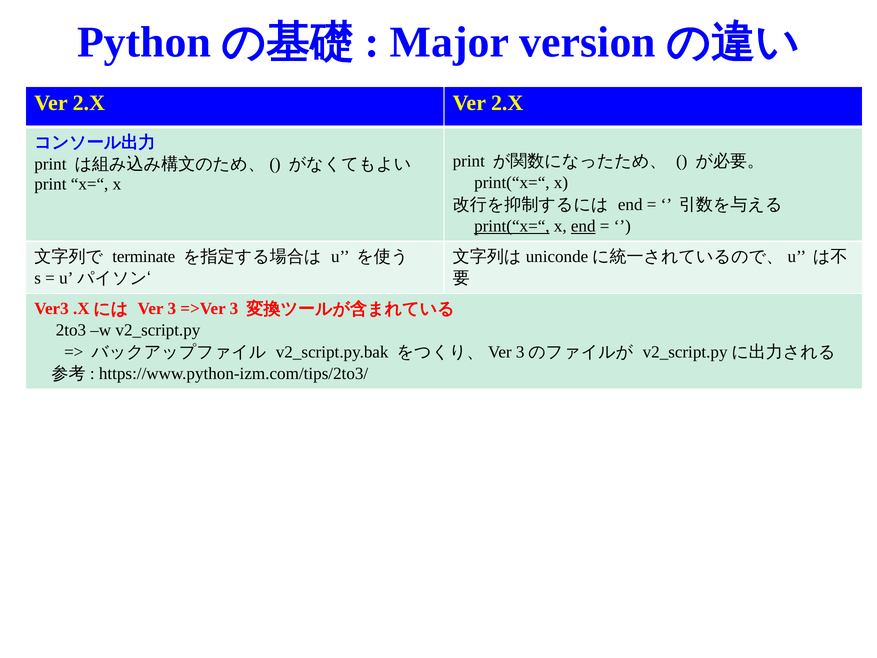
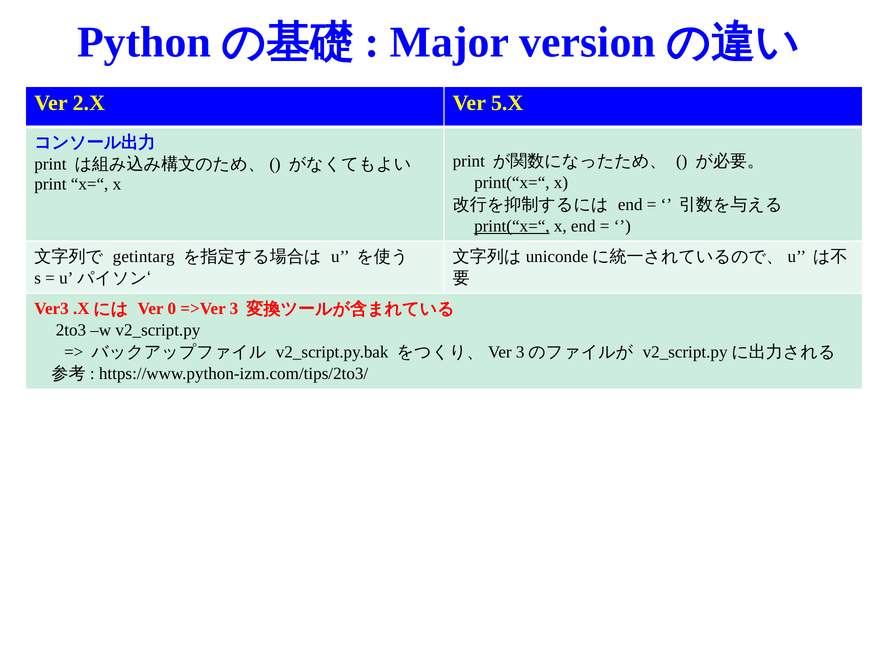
2.X Ver 2.X: 2.X -> 5.X
end at (583, 226) underline: present -> none
terminate: terminate -> getintarg
Ver 3: 3 -> 0
